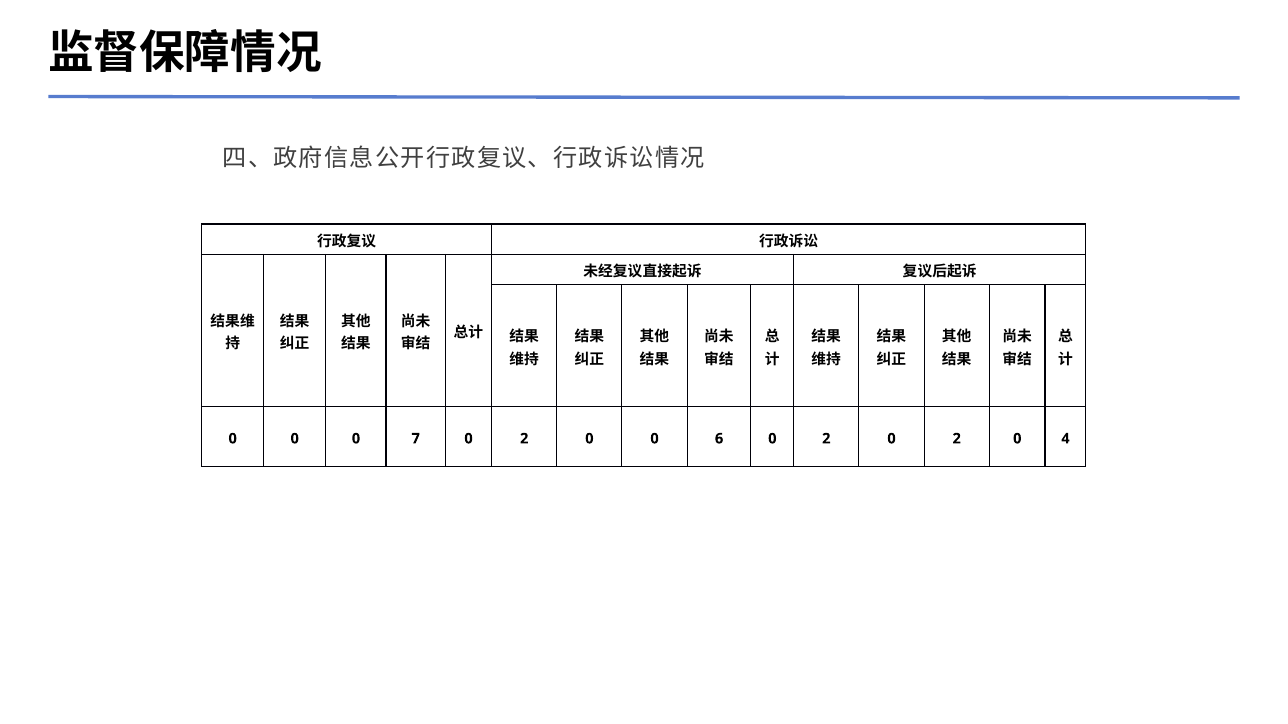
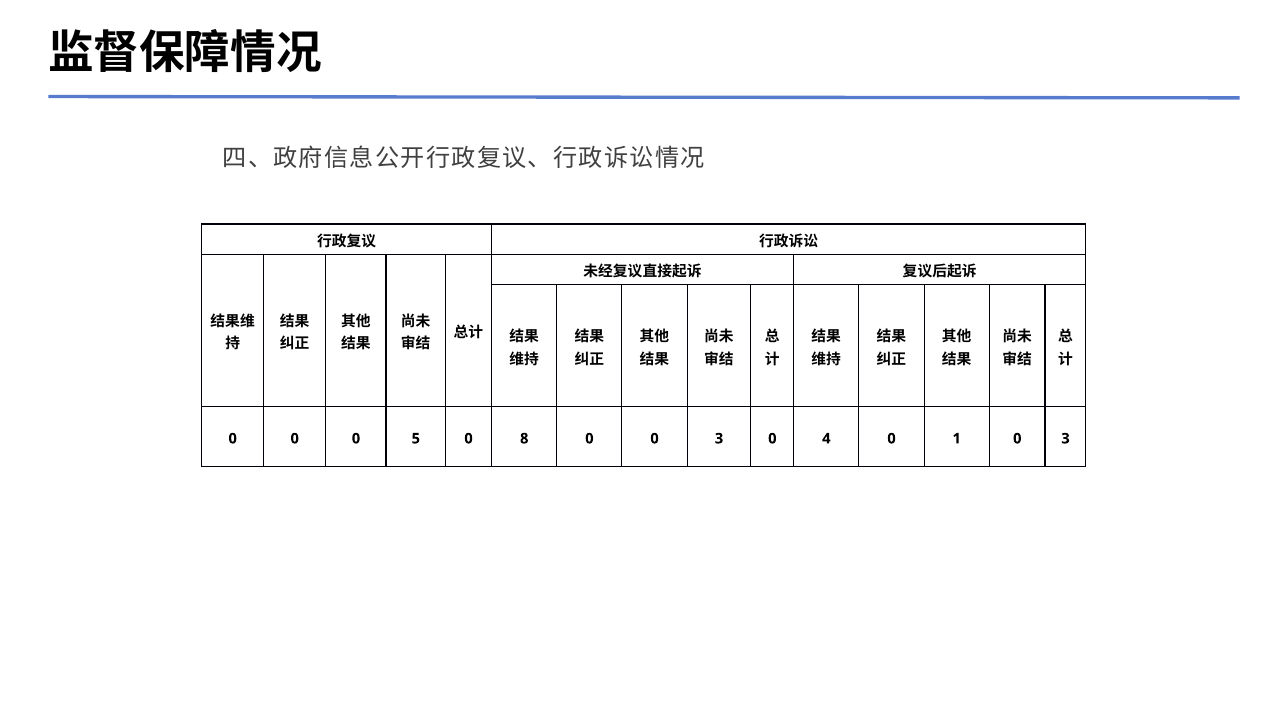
7: 7 -> 5
2 at (524, 439): 2 -> 8
0 0 6: 6 -> 3
2 at (826, 439): 2 -> 4
2 at (957, 439): 2 -> 1
4 at (1066, 439): 4 -> 3
